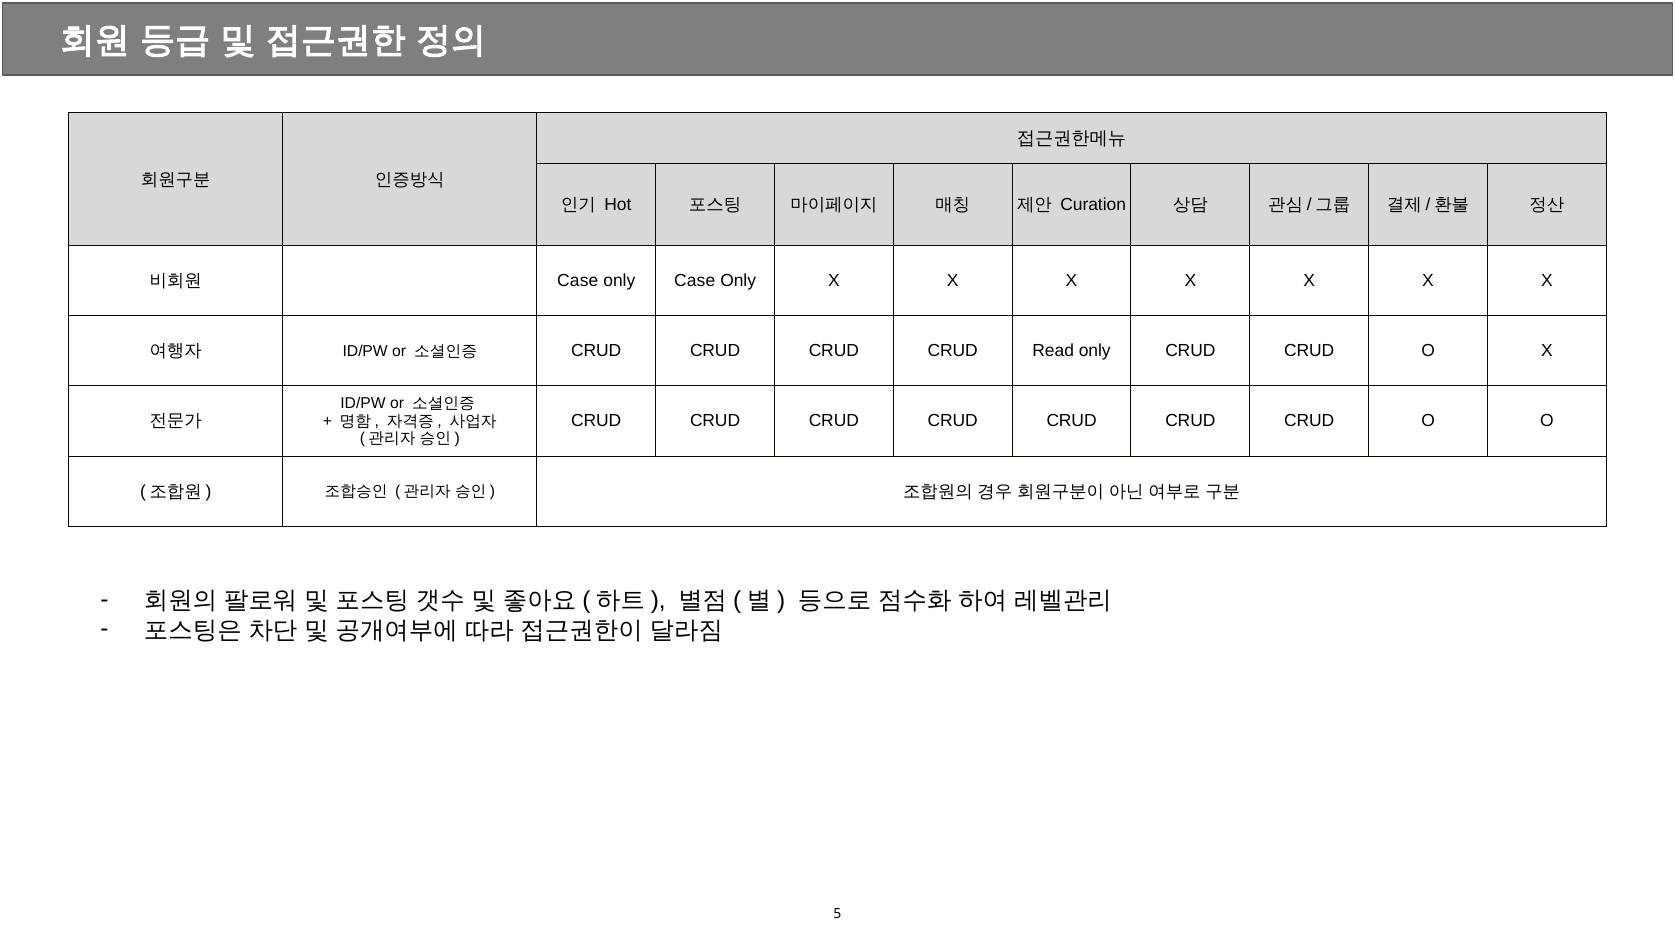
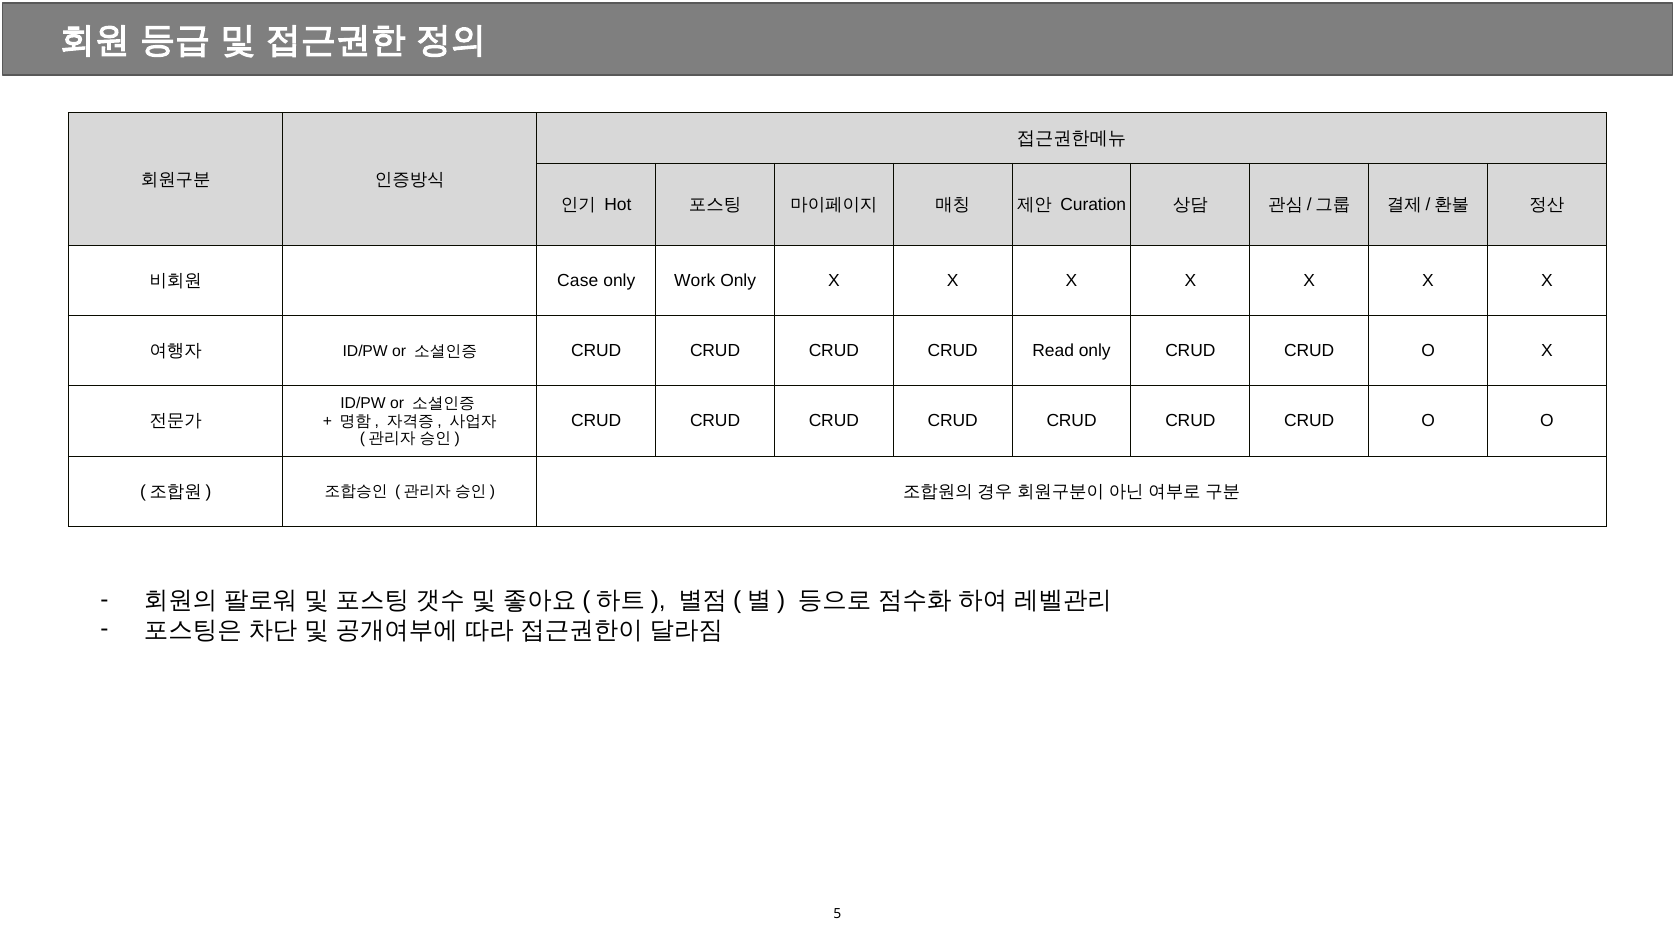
only Case: Case -> Work
